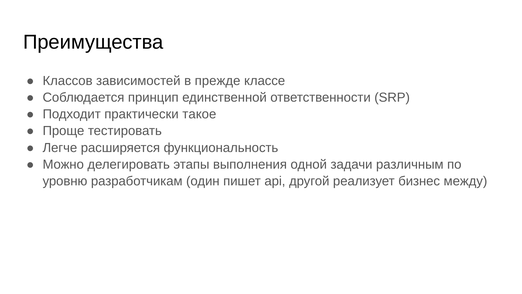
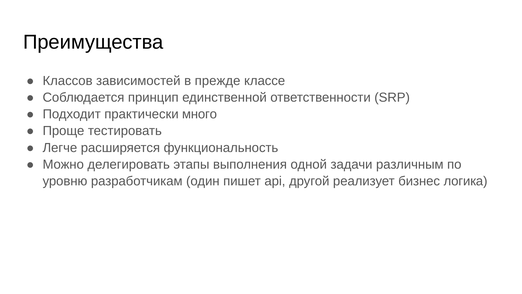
такое: такое -> много
между: между -> логика
